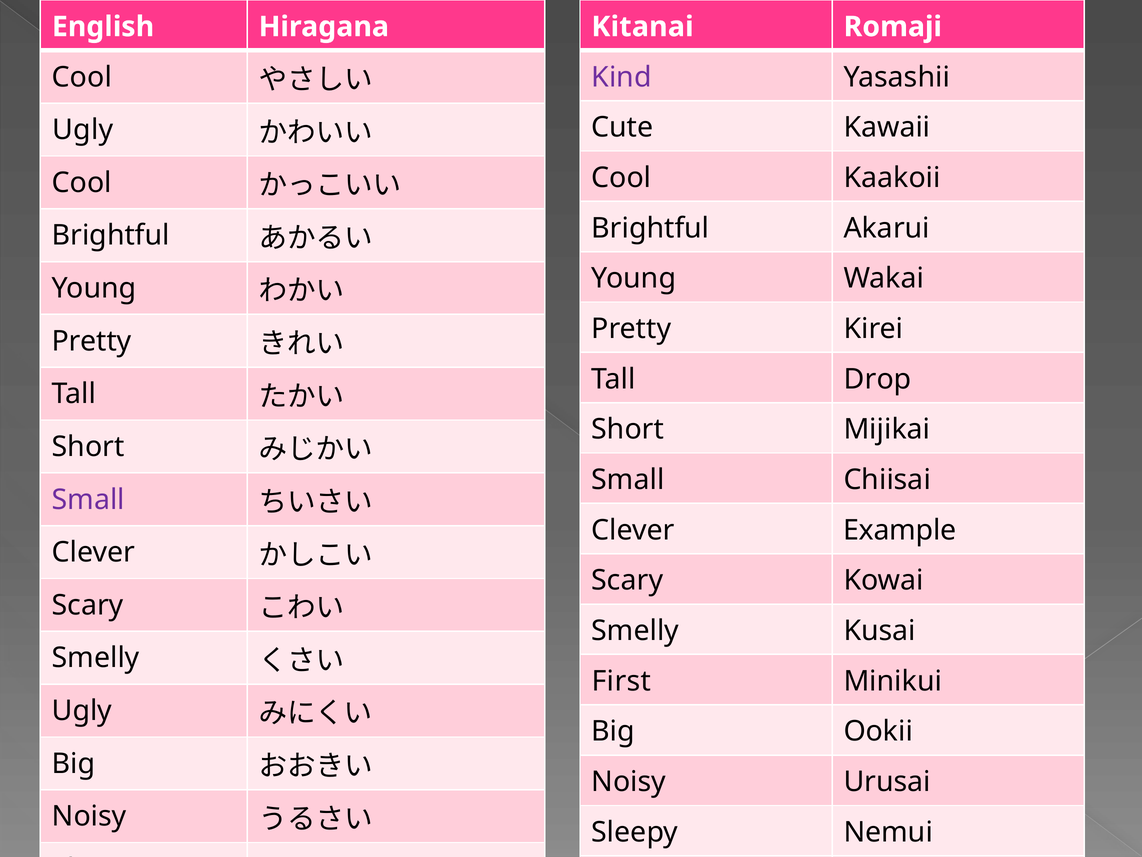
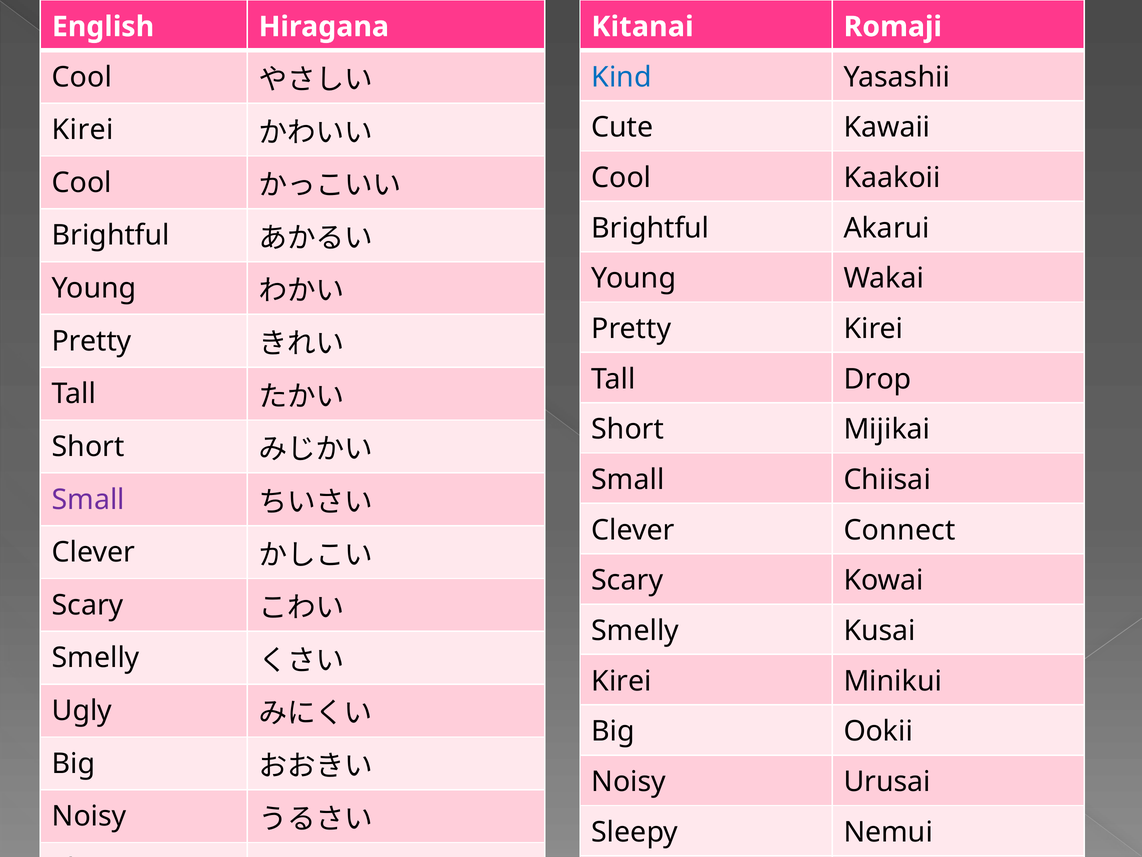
Kind colour: purple -> blue
Ugly at (83, 130): Ugly -> Kirei
Example: Example -> Connect
First at (621, 681): First -> Kirei
